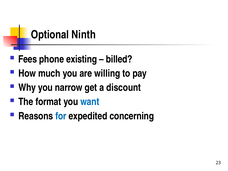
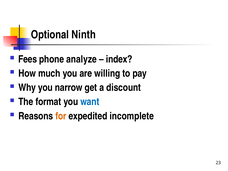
existing: existing -> analyze
billed: billed -> index
for colour: blue -> orange
concerning: concerning -> incomplete
